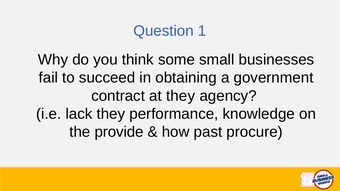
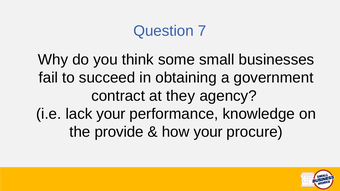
Question 1: 1 -> 7
lack they: they -> your
how past: past -> your
